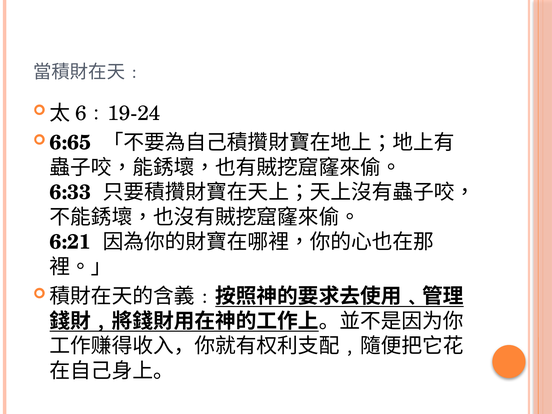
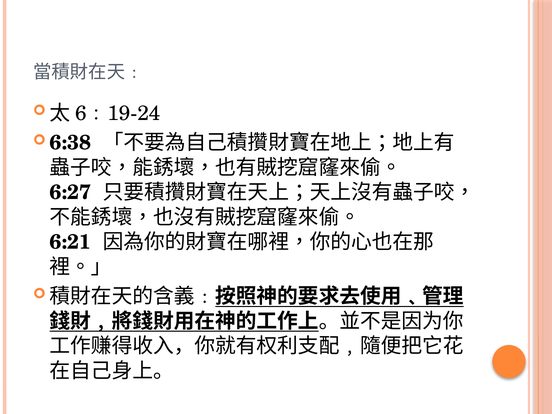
6:65: 6:65 -> 6:38
6:33: 6:33 -> 6:27
